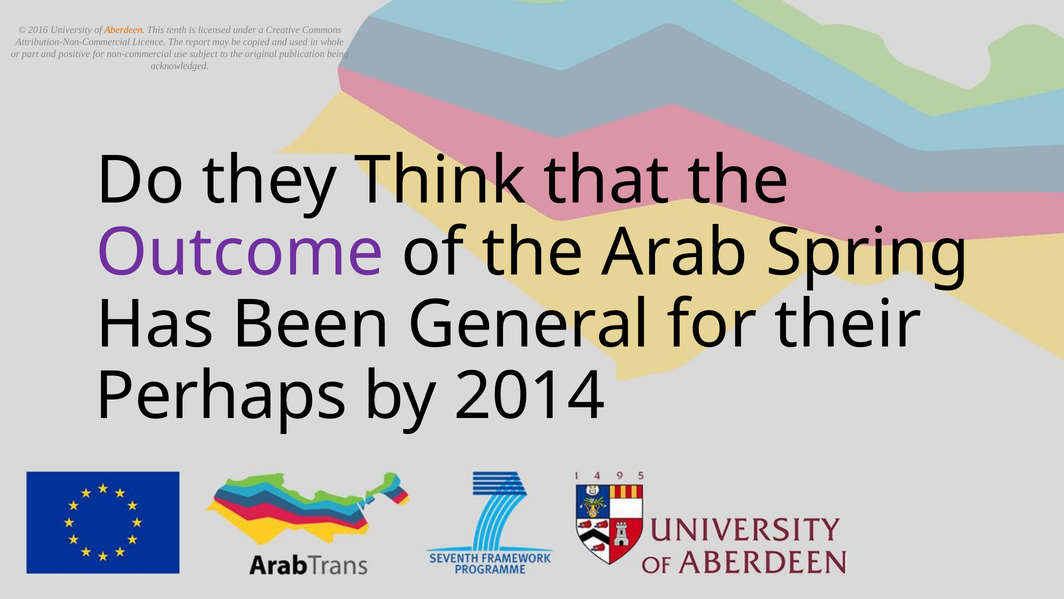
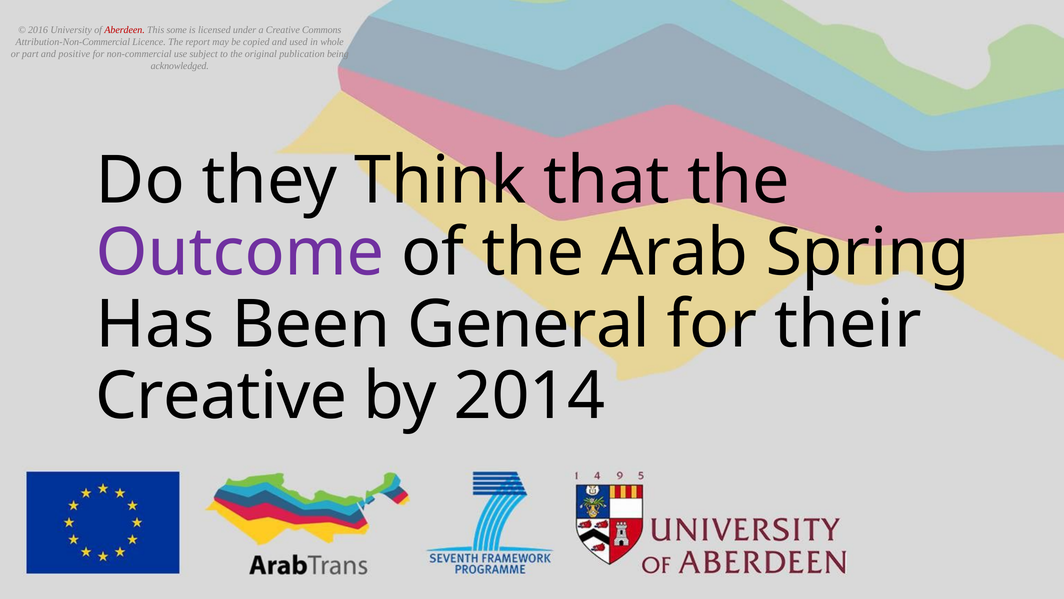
Aberdeen colour: orange -> red
tenth: tenth -> some
Perhaps at (221, 396): Perhaps -> Creative
